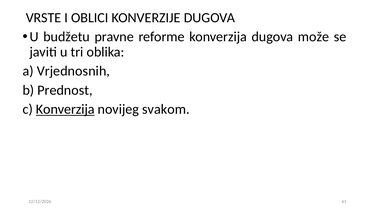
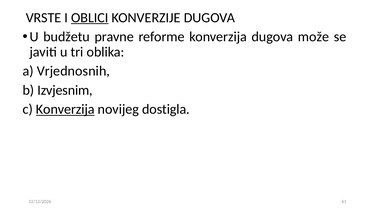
OBLICI underline: none -> present
Prednost: Prednost -> Izvjesnim
svakom: svakom -> dostigla
